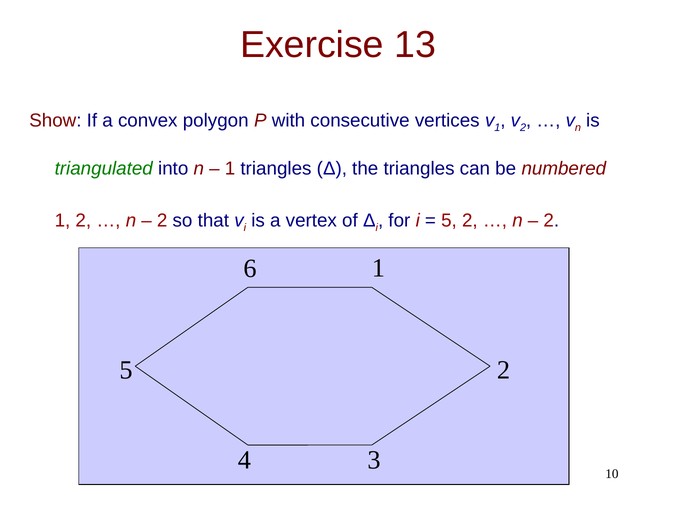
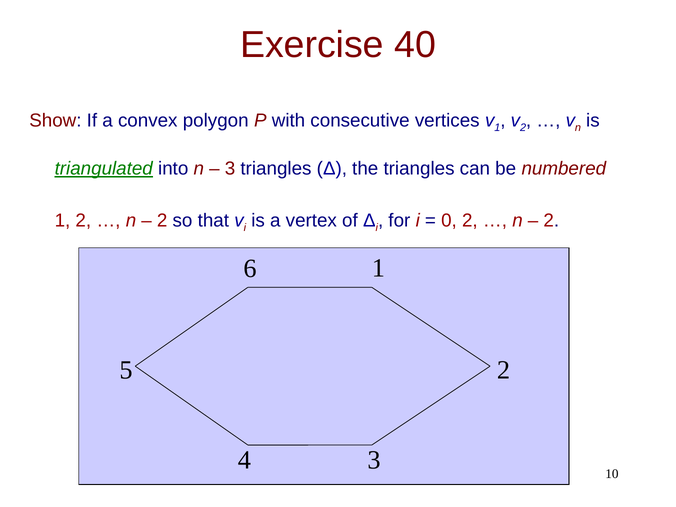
13: 13 -> 40
triangulated underline: none -> present
1 at (230, 169): 1 -> 3
5 at (449, 221): 5 -> 0
